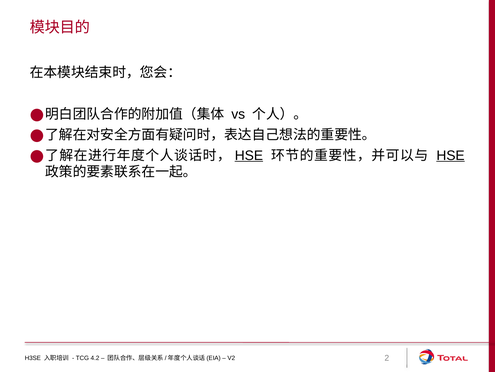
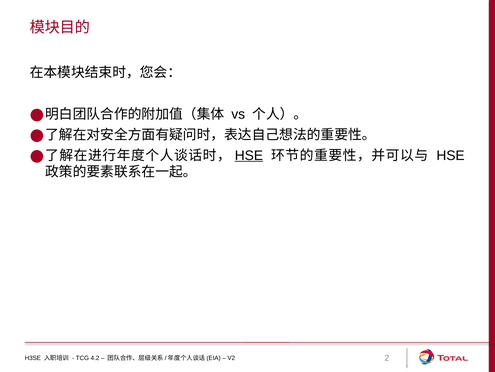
HSE at (451, 155) underline: present -> none
